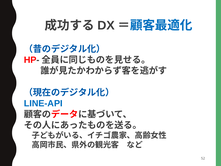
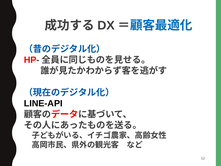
LINE-API colour: blue -> black
